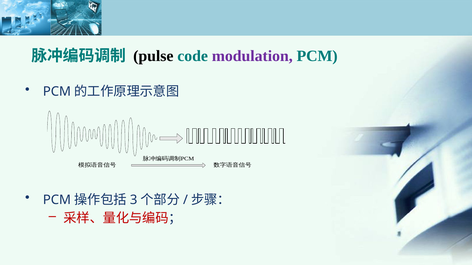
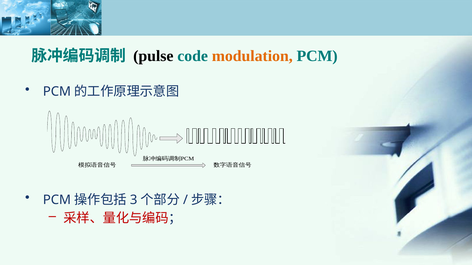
modulation colour: purple -> orange
